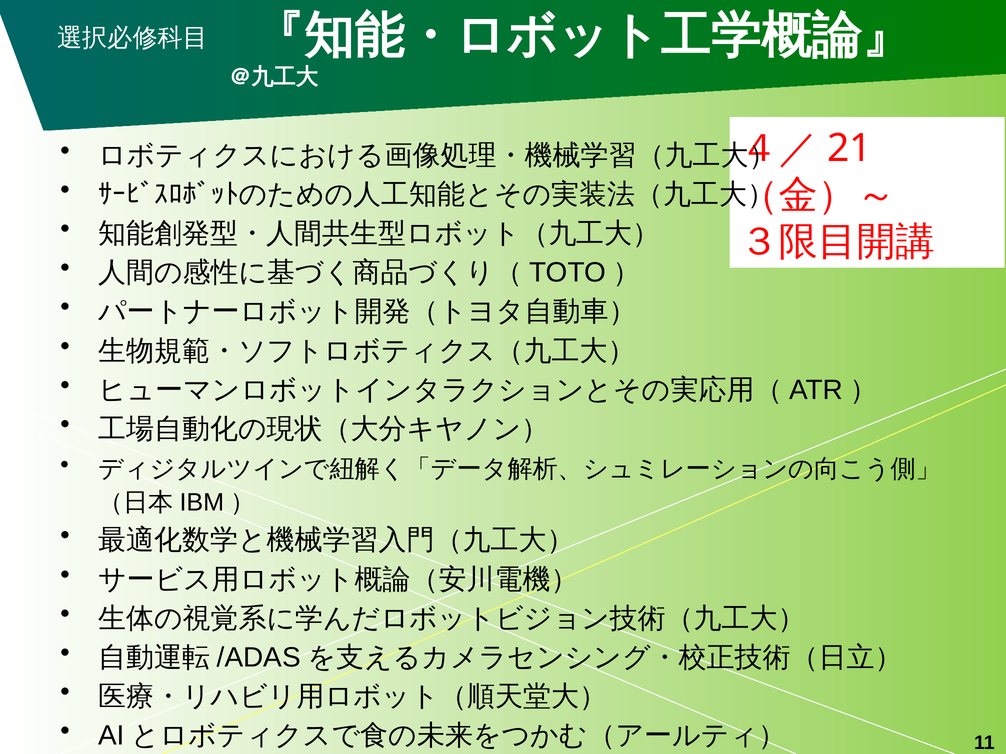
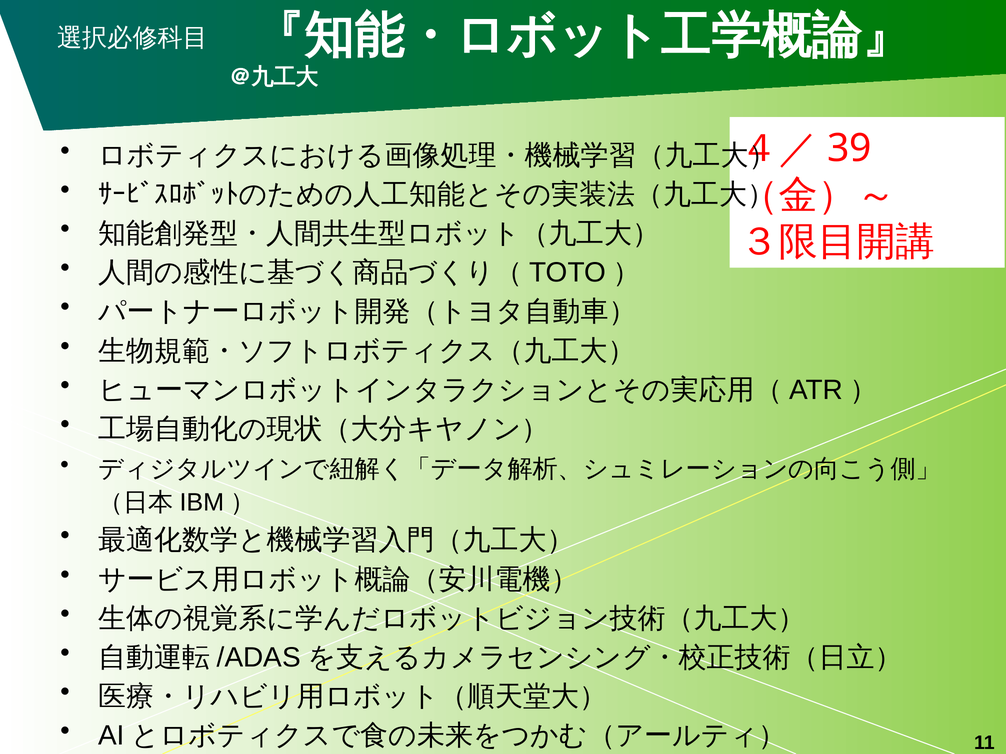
21: 21 -> 39
